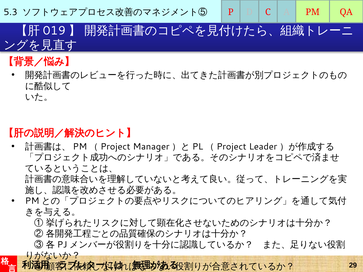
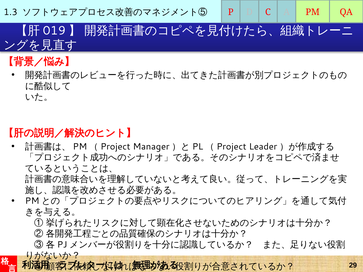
5.3: 5.3 -> 1.3
